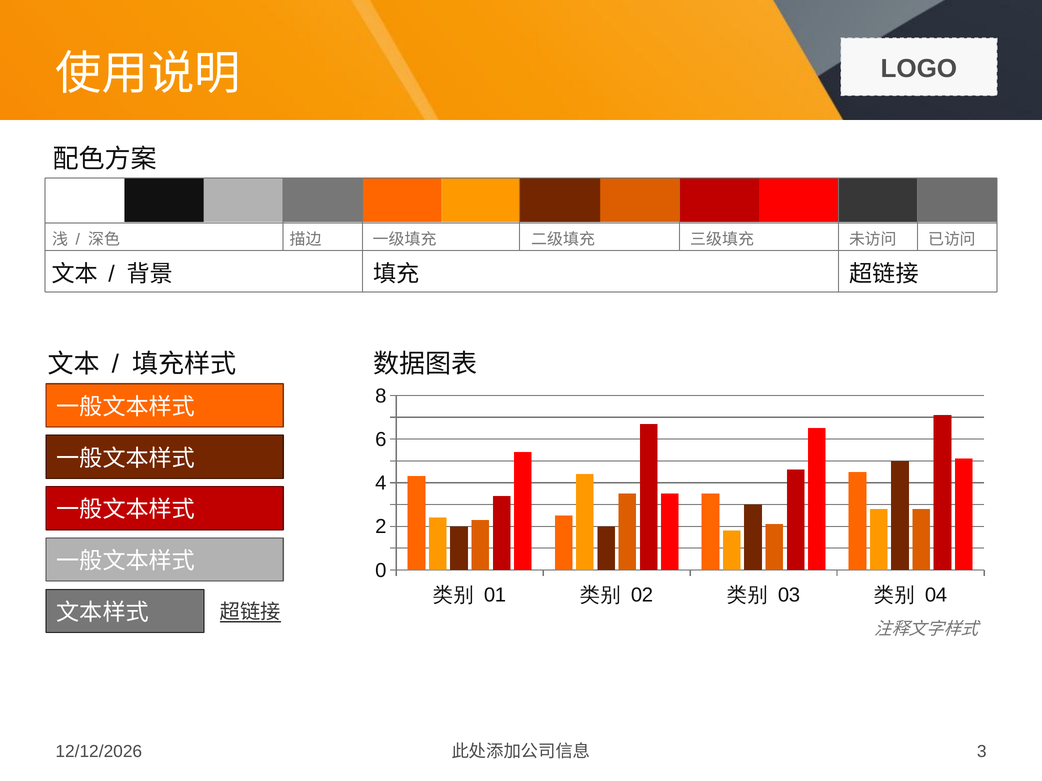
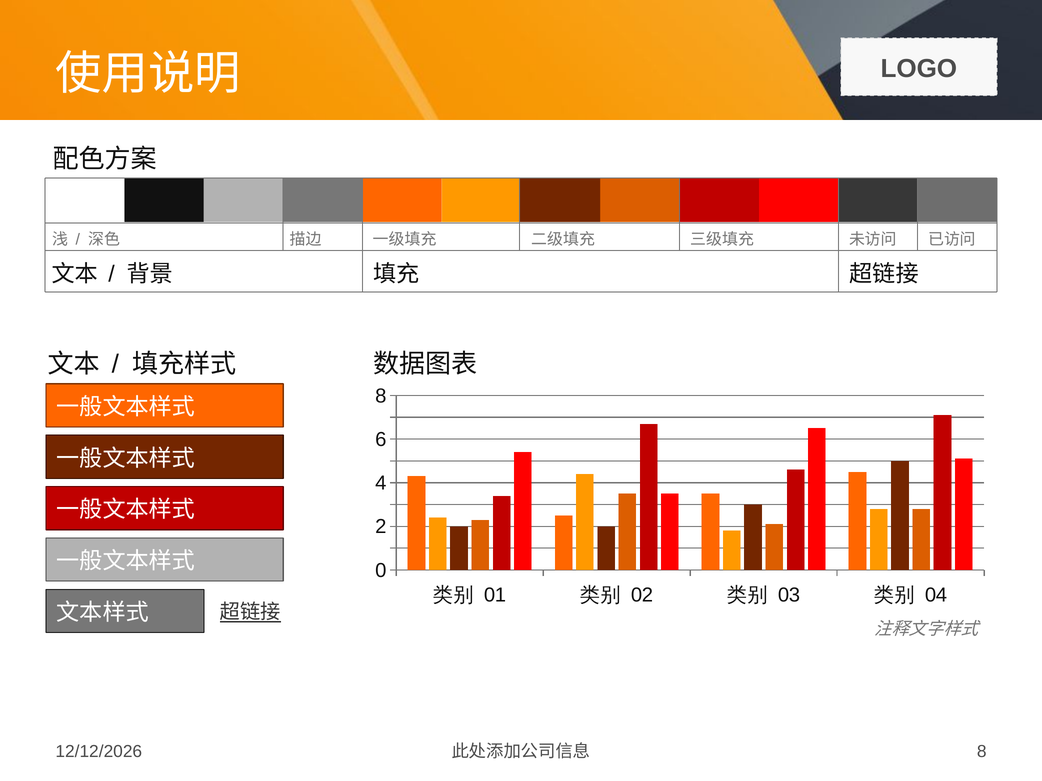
3 at (982, 752): 3 -> 8
